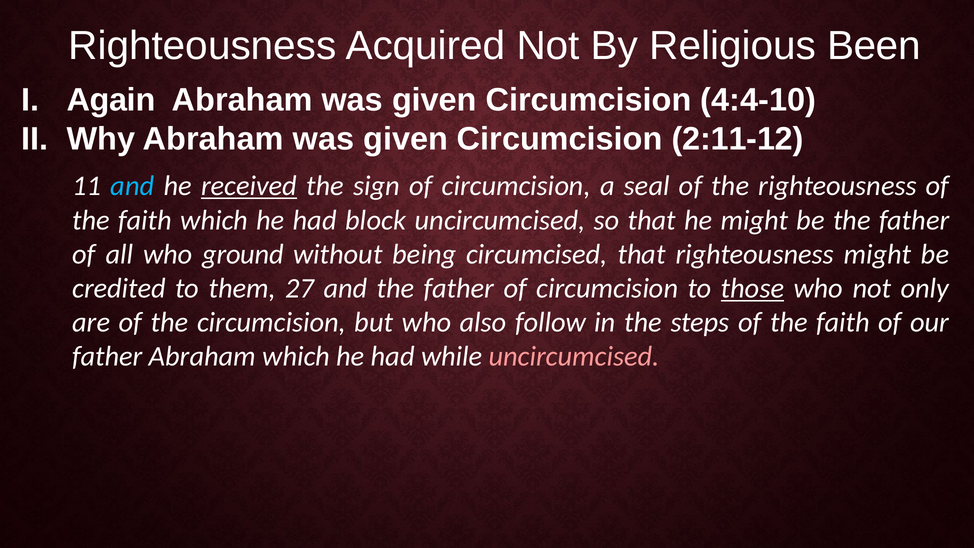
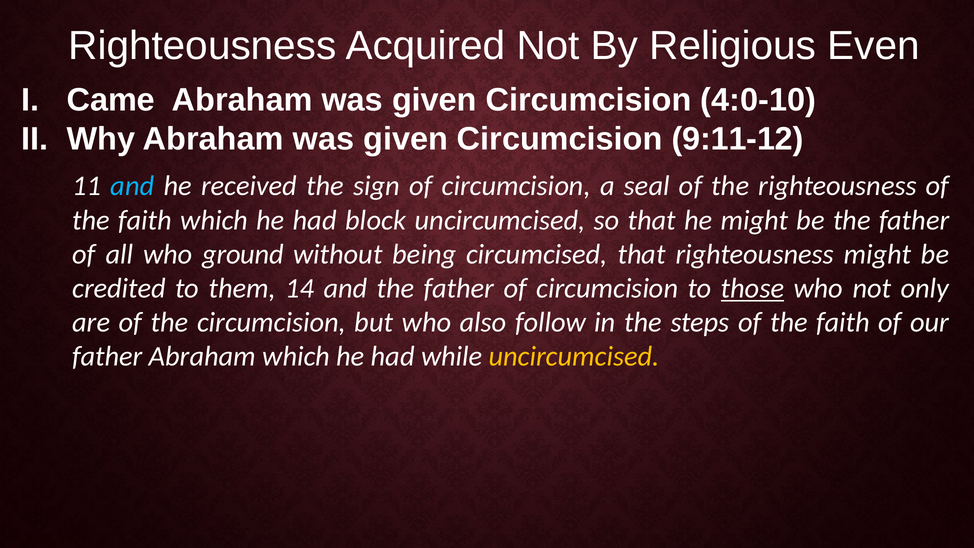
Been: Been -> Even
Again: Again -> Came
4:4-10: 4:4-10 -> 4:0-10
2:11-12: 2:11-12 -> 9:11-12
received underline: present -> none
27: 27 -> 14
uncircumcised at (574, 357) colour: pink -> yellow
